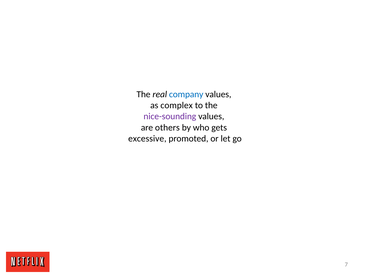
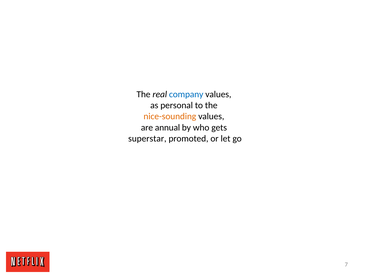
complex: complex -> personal
nice-sounding colour: purple -> orange
others: others -> annual
excessive: excessive -> superstar
